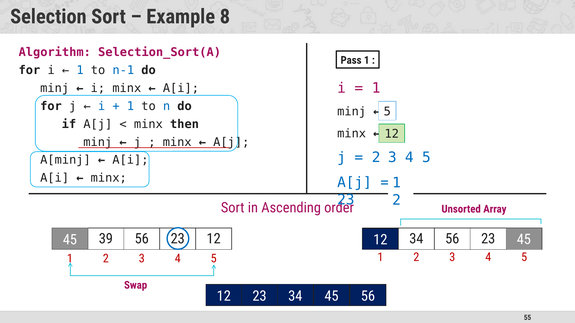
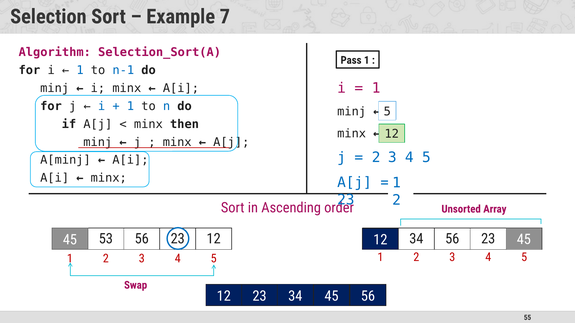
8: 8 -> 7
39: 39 -> 53
